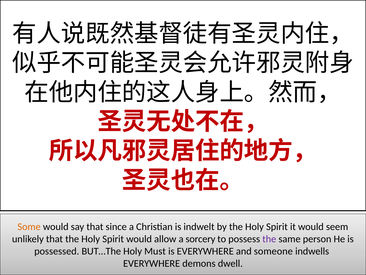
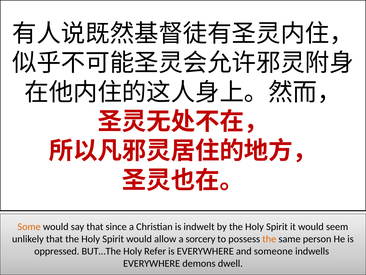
the at (269, 239) colour: purple -> orange
possessed: possessed -> oppressed
Must: Must -> Refer
